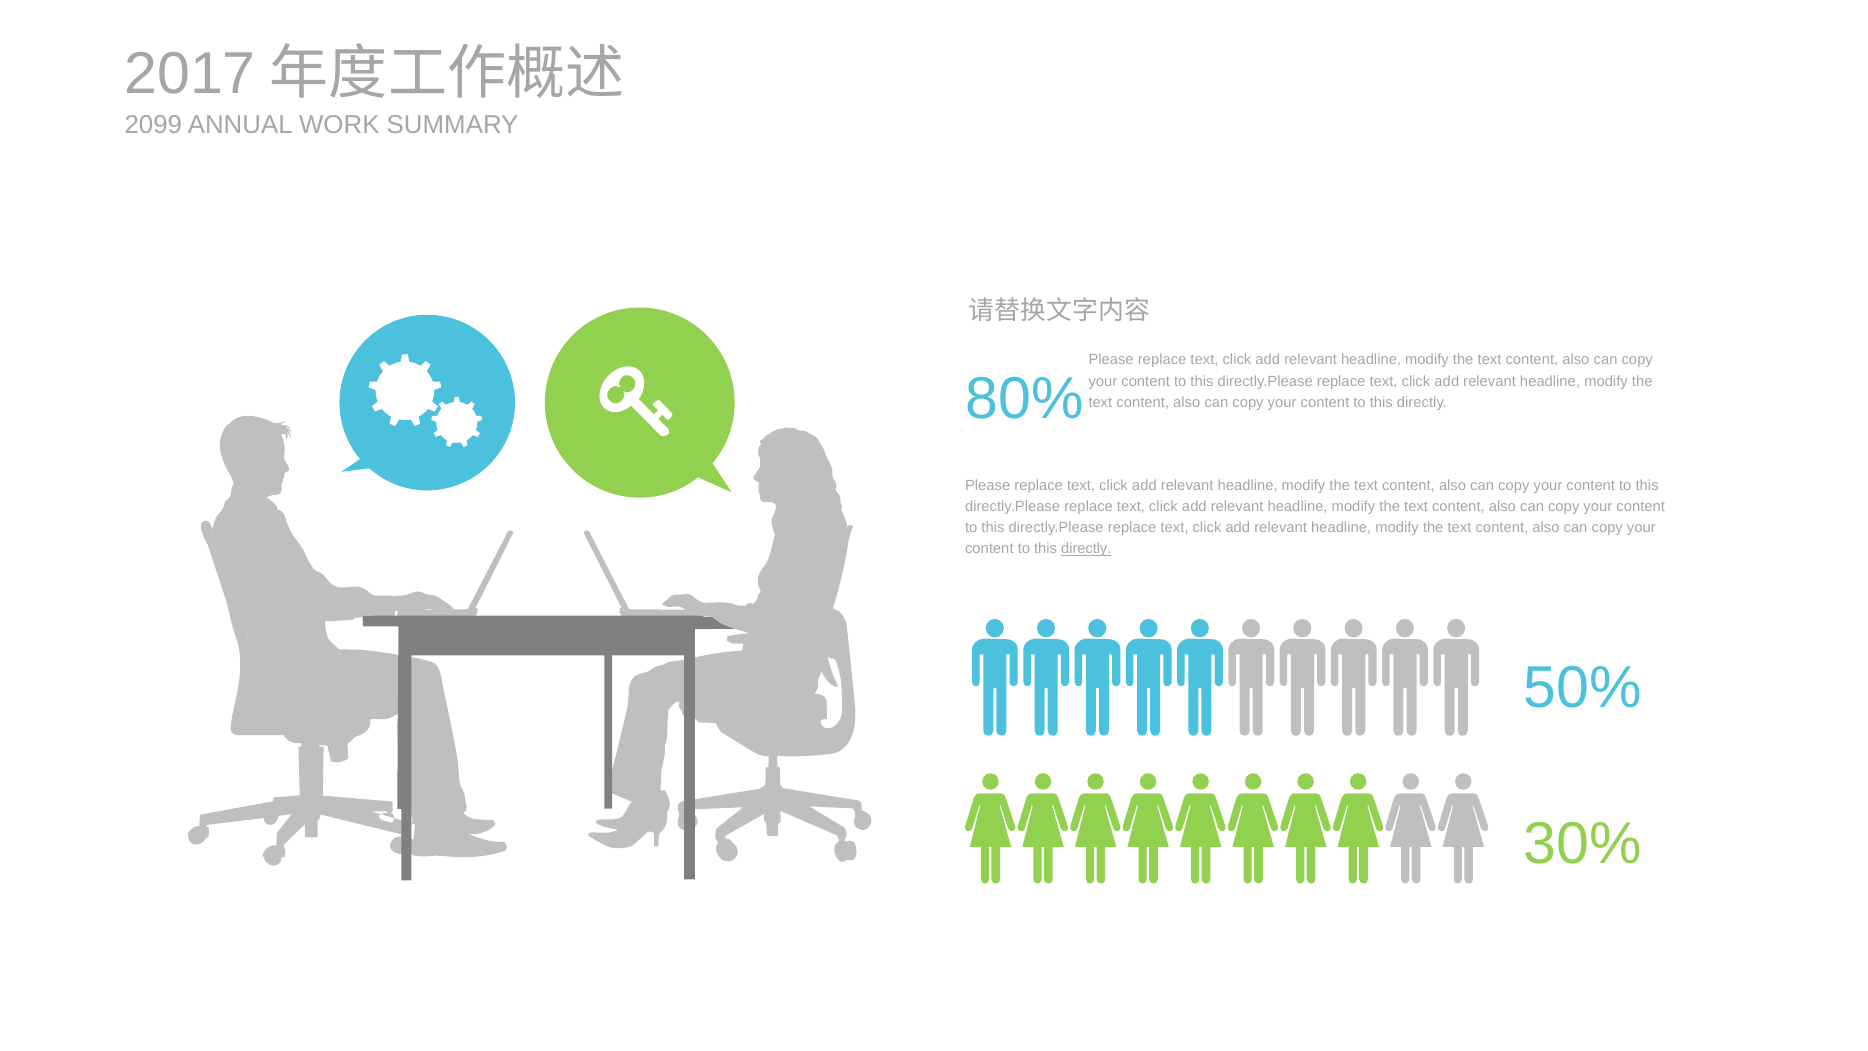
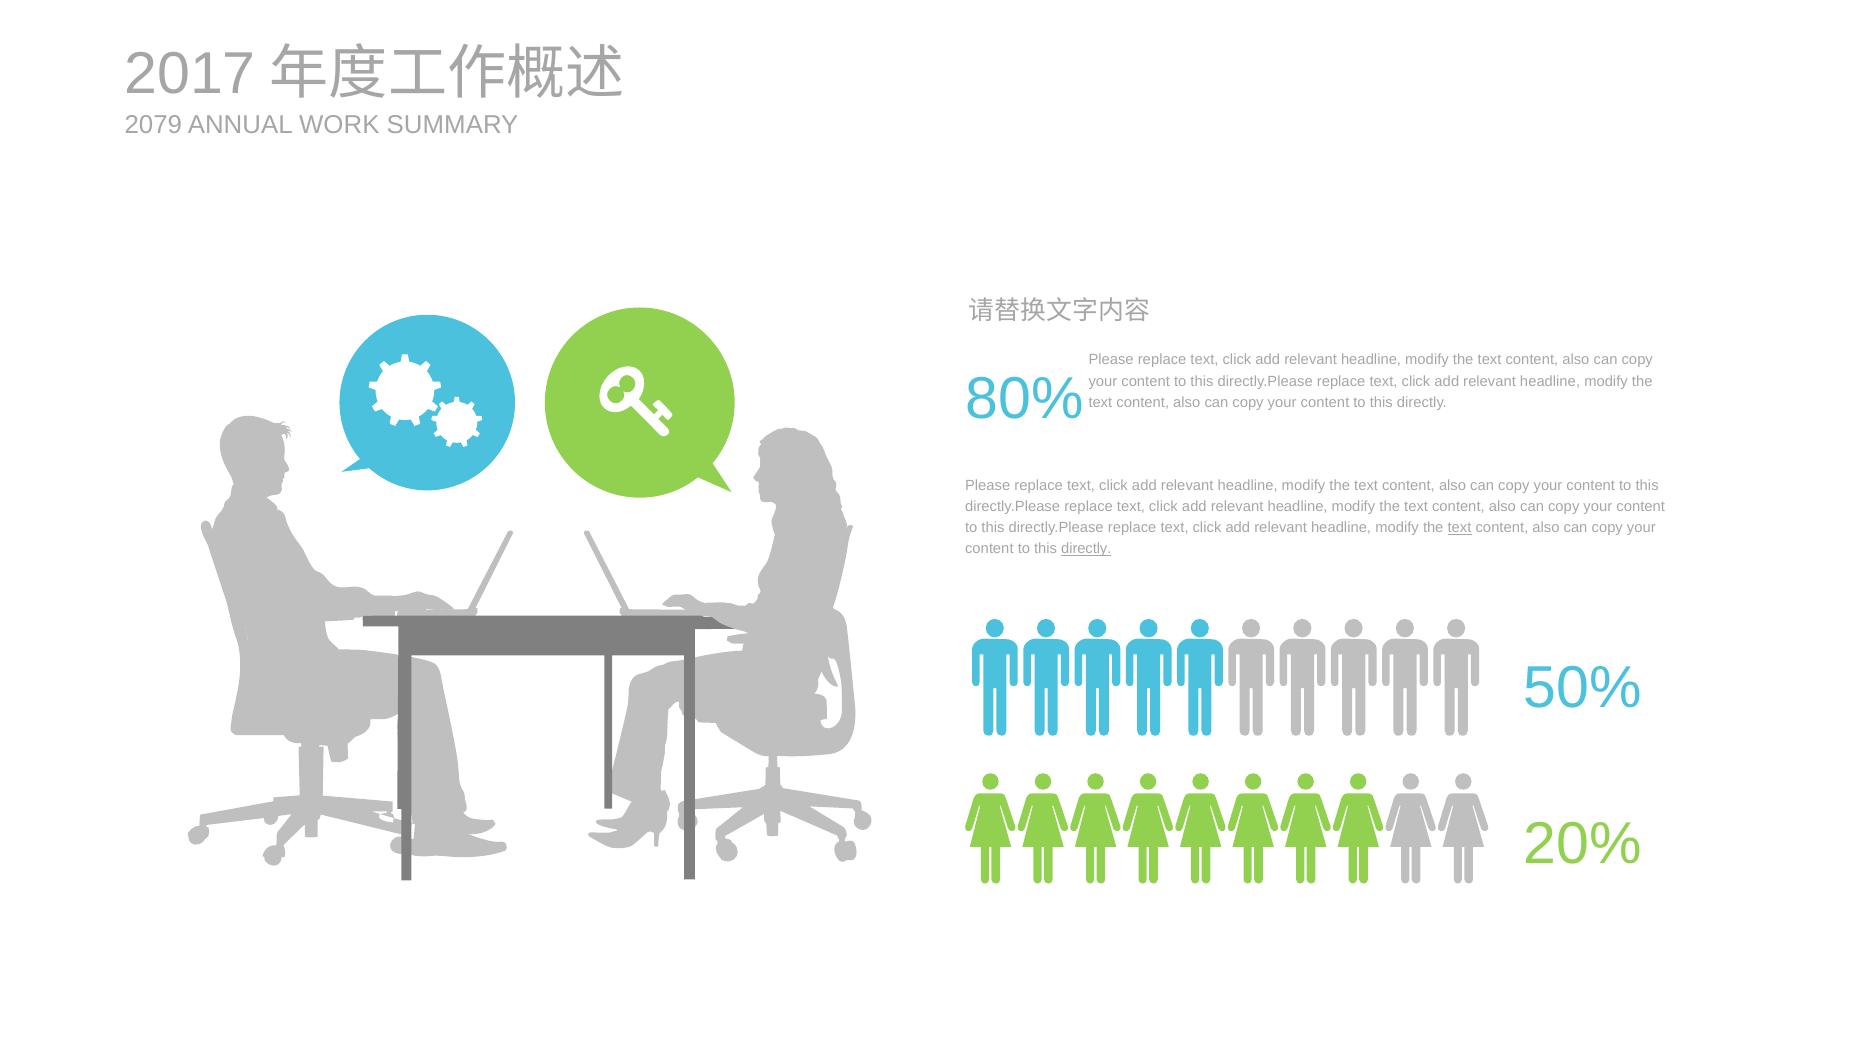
2099: 2099 -> 2079
text at (1460, 527) underline: none -> present
30%: 30% -> 20%
